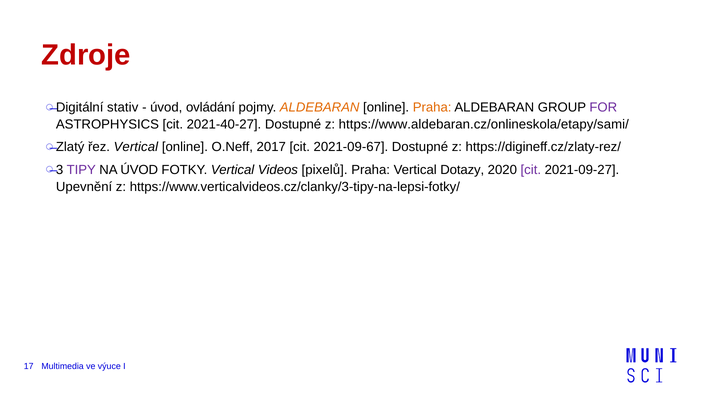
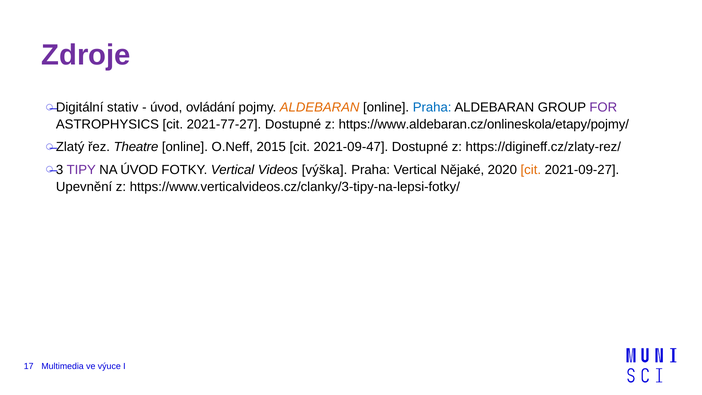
Zdroje colour: red -> purple
Praha at (432, 107) colour: orange -> blue
2021-40-27: 2021-40-27 -> 2021-77-27
https://www.aldebaran.cz/onlineskola/etapy/sami/: https://www.aldebaran.cz/onlineskola/etapy/sami/ -> https://www.aldebaran.cz/onlineskola/etapy/pojmy/
řez Vertical: Vertical -> Theatre
2017: 2017 -> 2015
2021-09-67: 2021-09-67 -> 2021-09-47
pixelů: pixelů -> výška
Dotazy: Dotazy -> Nějaké
cit at (531, 170) colour: purple -> orange
